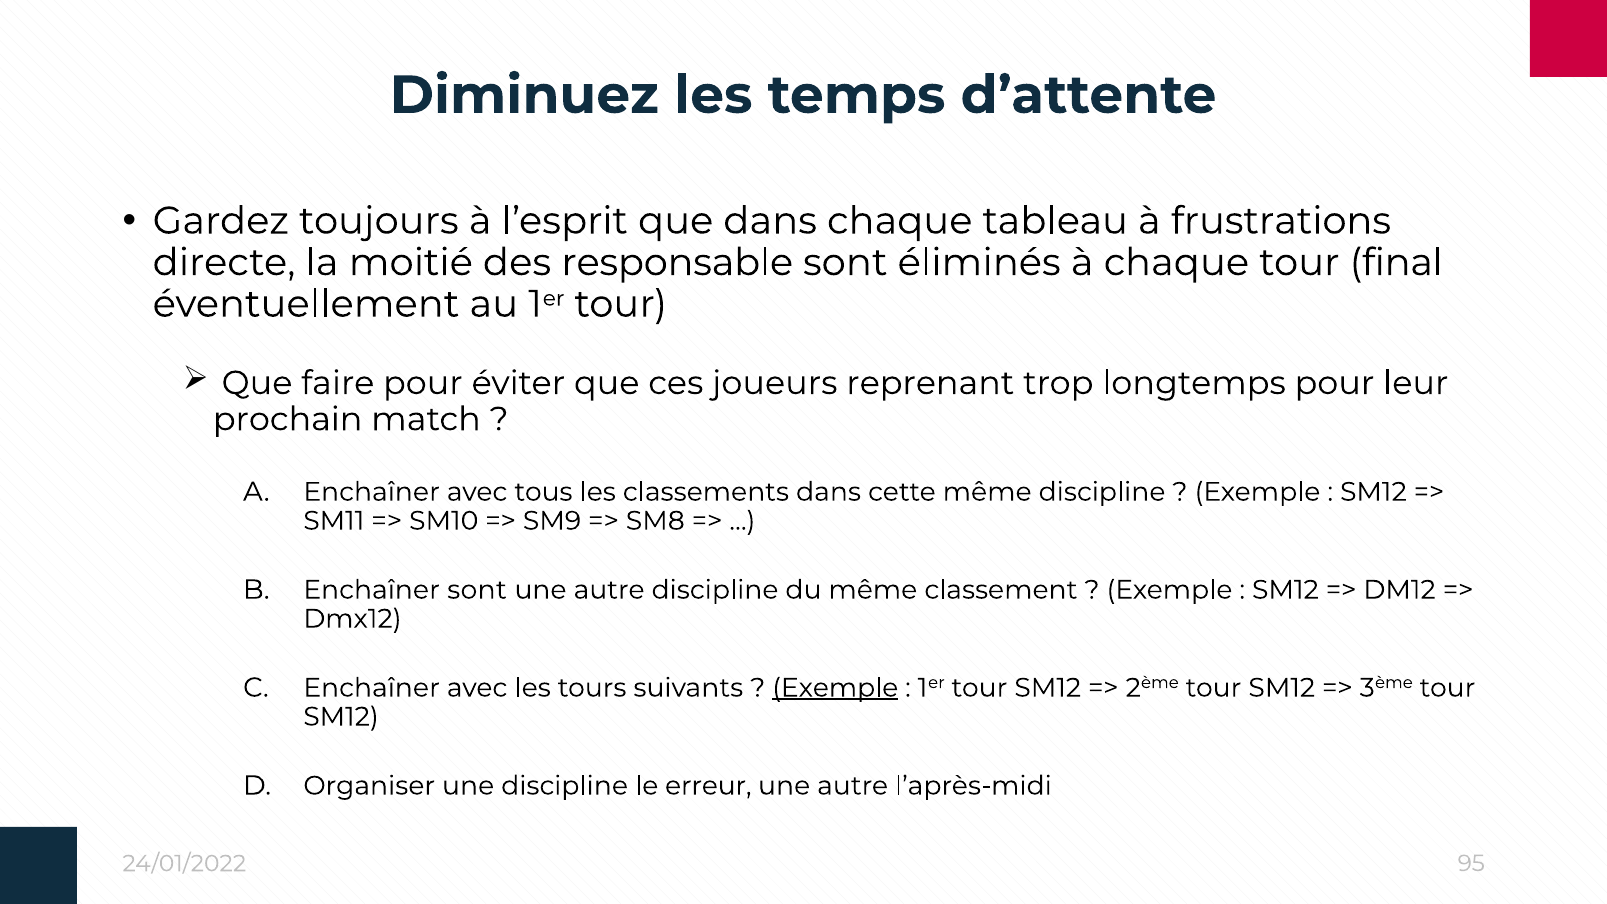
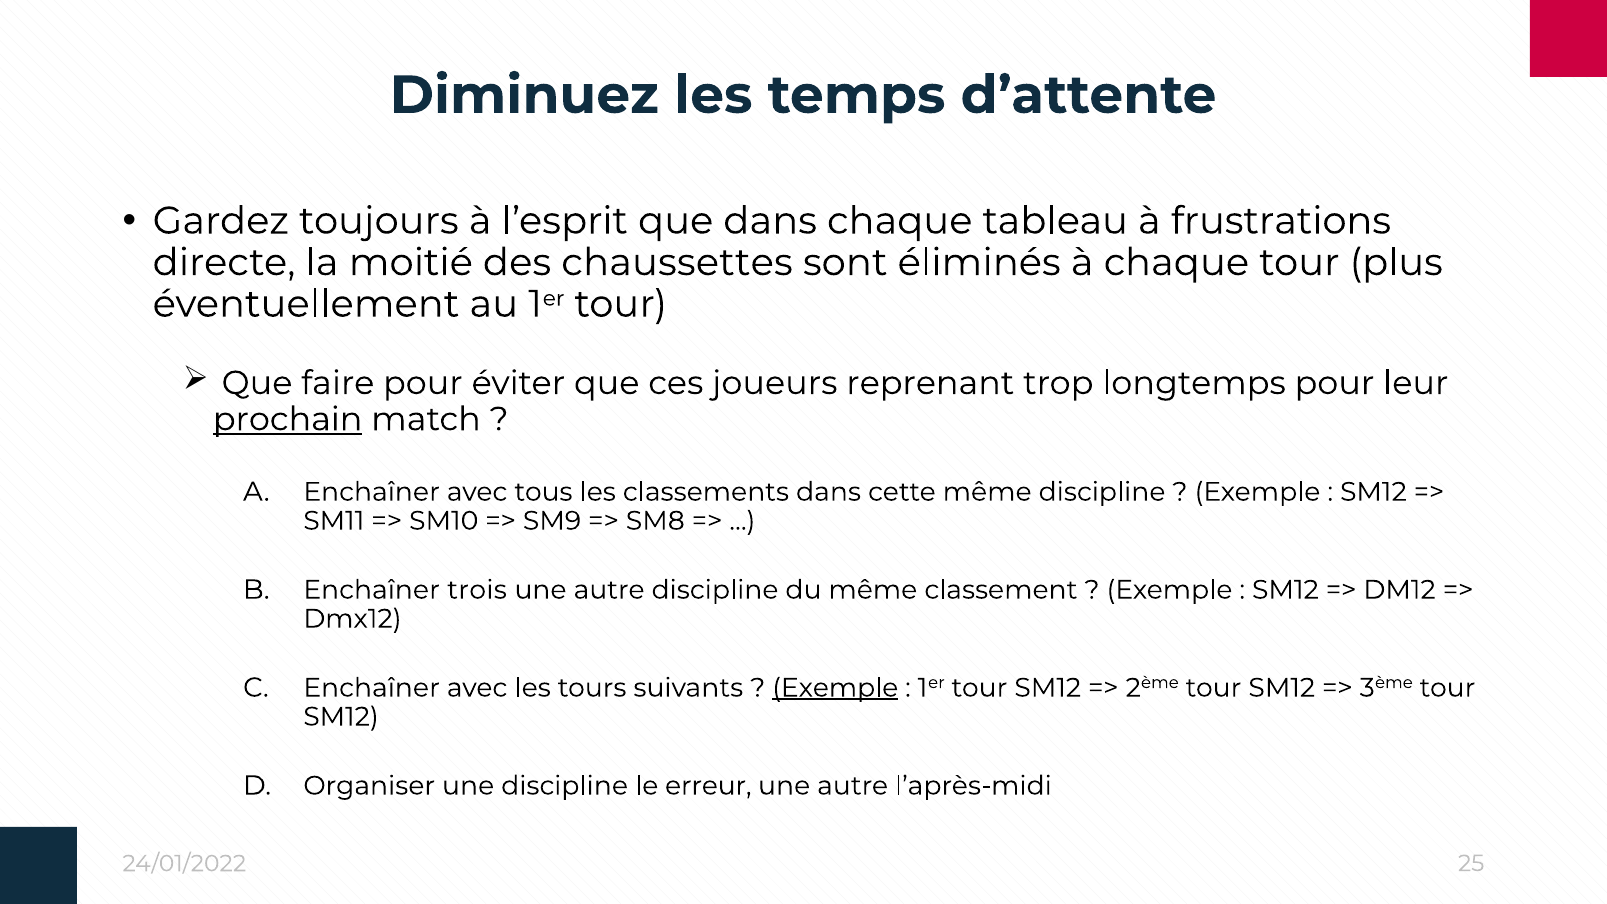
responsable: responsable -> chaussettes
final: final -> plus
prochain underline: none -> present
Enchaîner sont: sont -> trois
95: 95 -> 25
